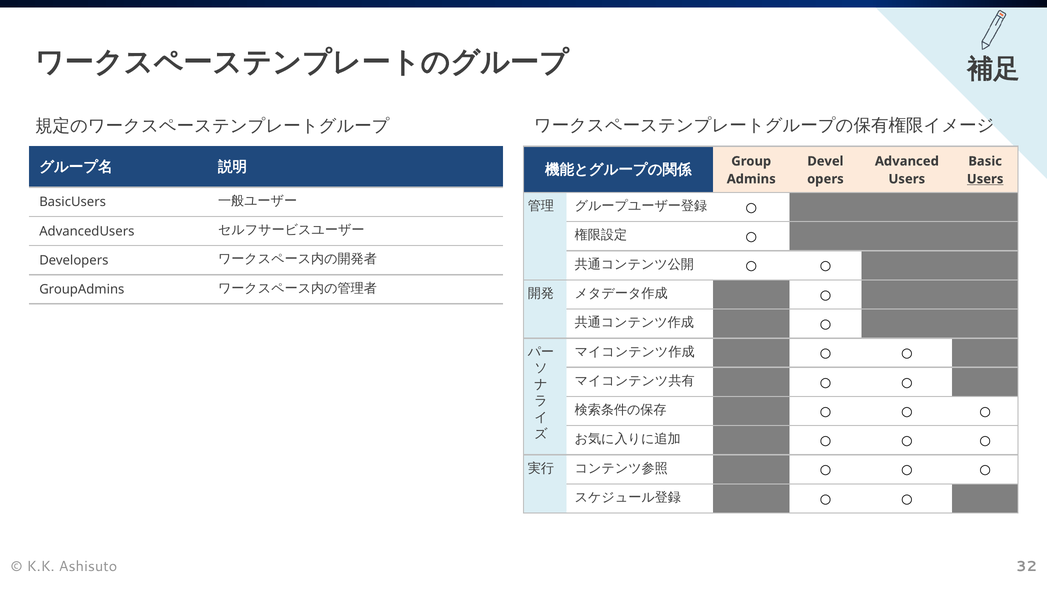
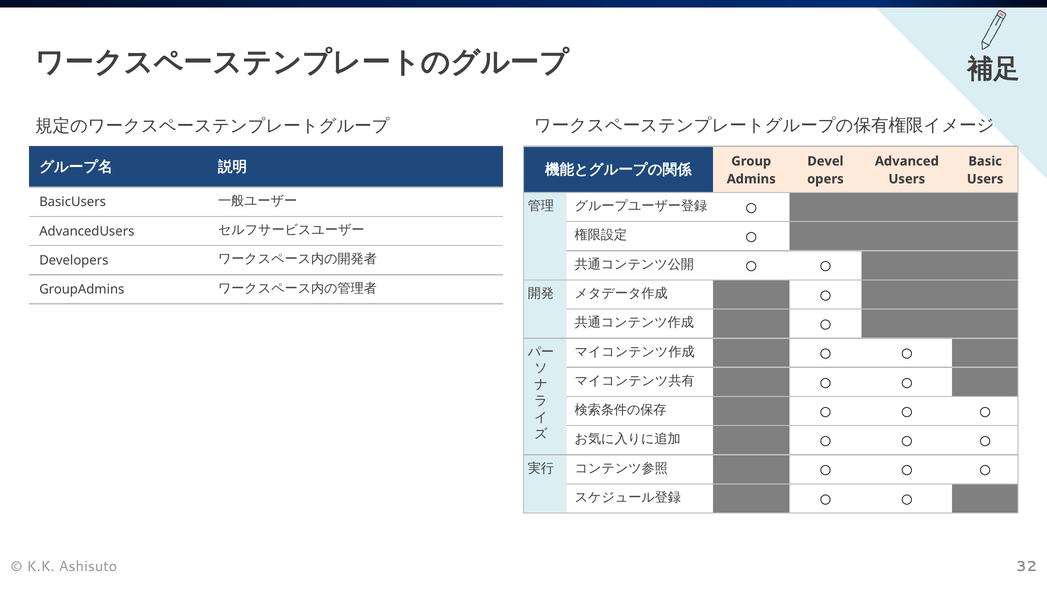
Users at (985, 179) underline: present -> none
